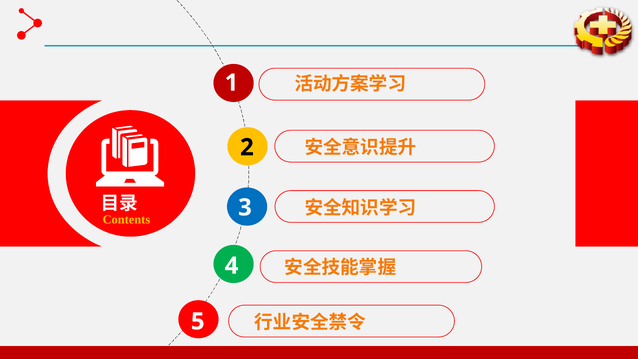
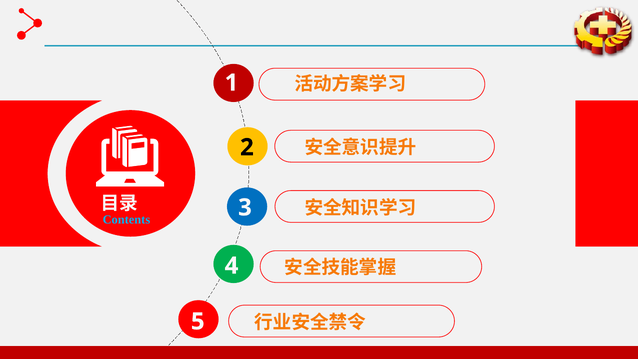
Contents colour: yellow -> light blue
